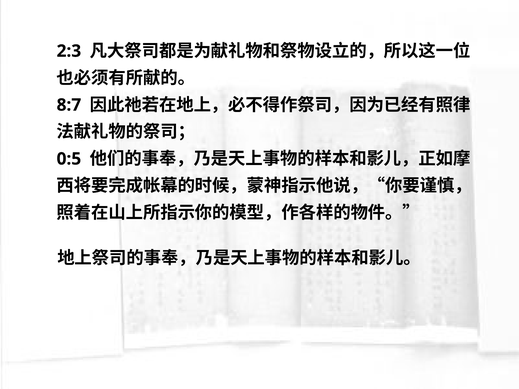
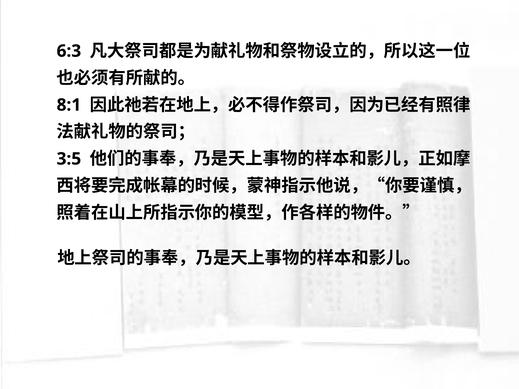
2:3: 2:3 -> 6:3
8:7: 8:7 -> 8:1
0:5: 0:5 -> 3:5
